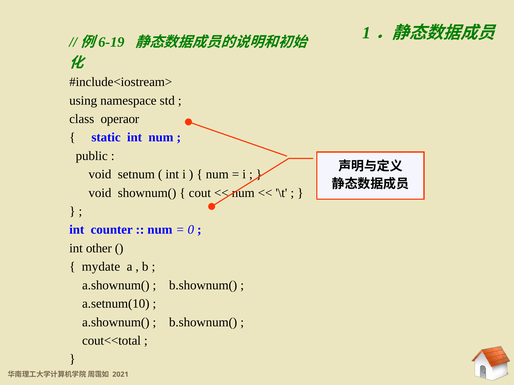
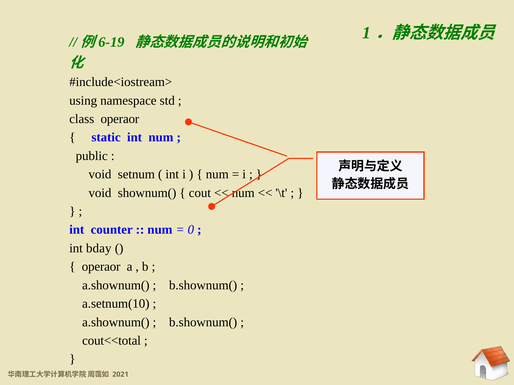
other: other -> bday
mydate at (101, 267): mydate -> operaor
